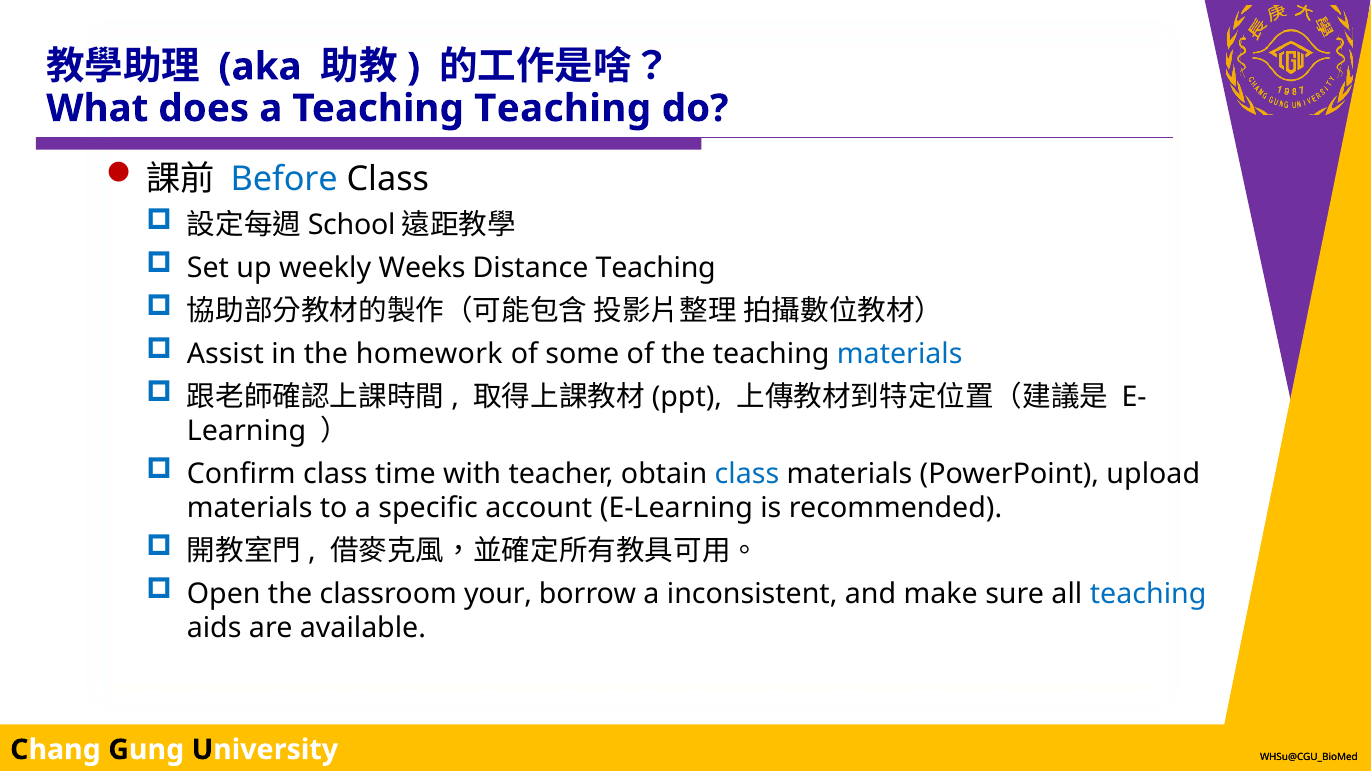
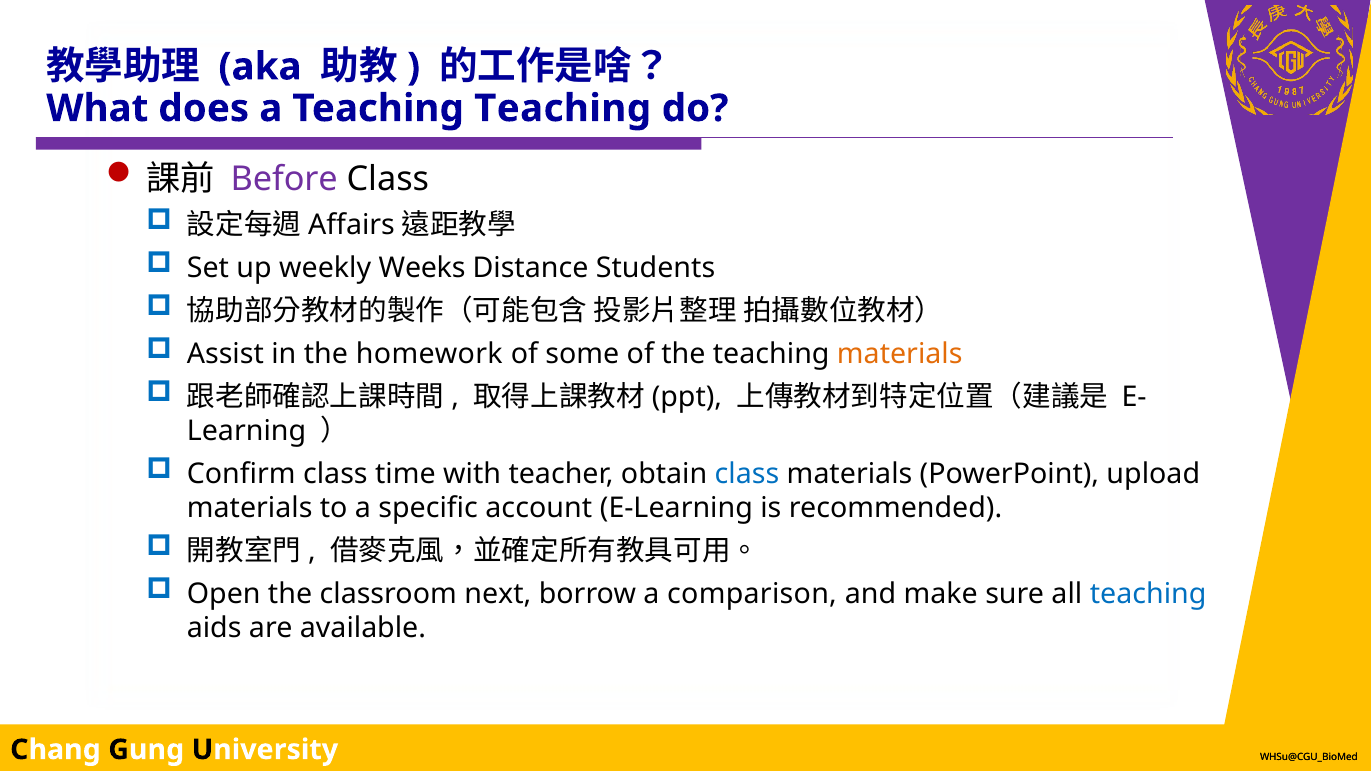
Before colour: blue -> purple
School: School -> Affairs
Distance Teaching: Teaching -> Students
materials at (900, 354) colour: blue -> orange
your: your -> next
inconsistent: inconsistent -> comparison
